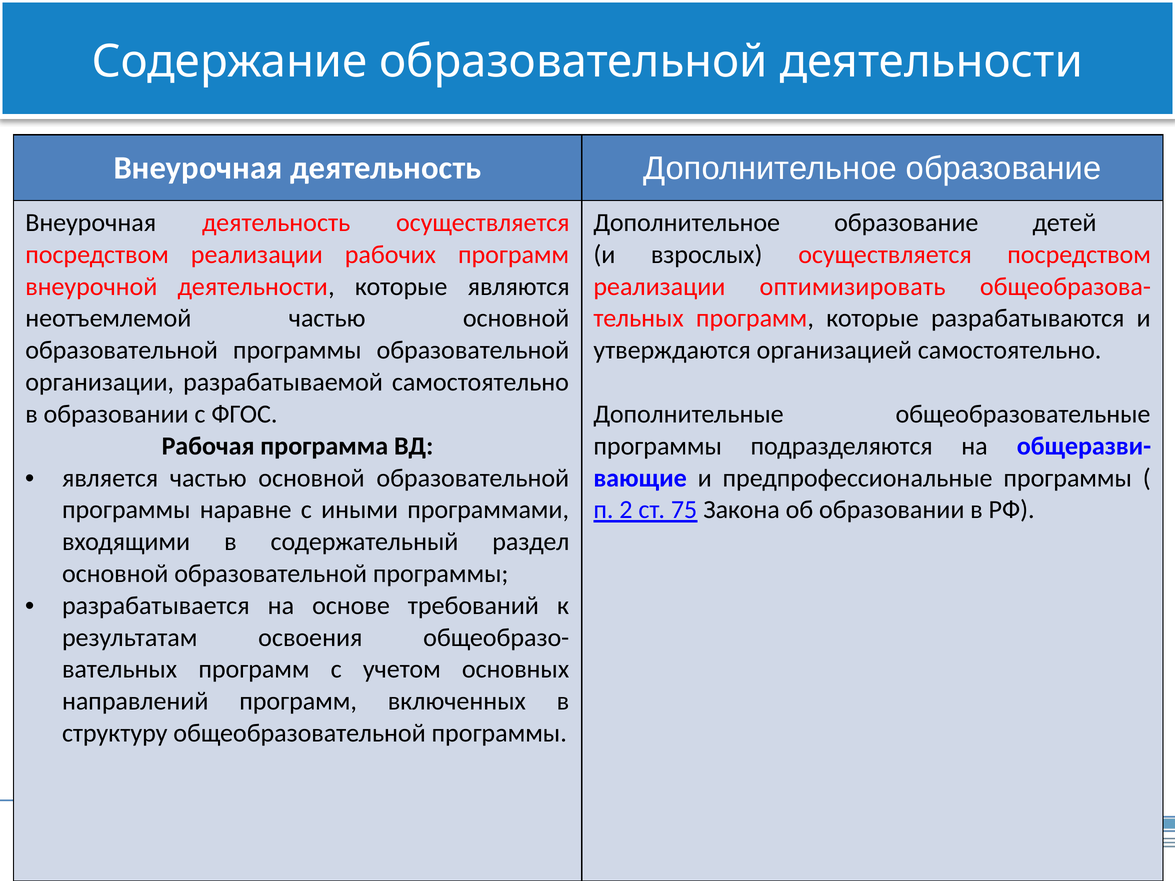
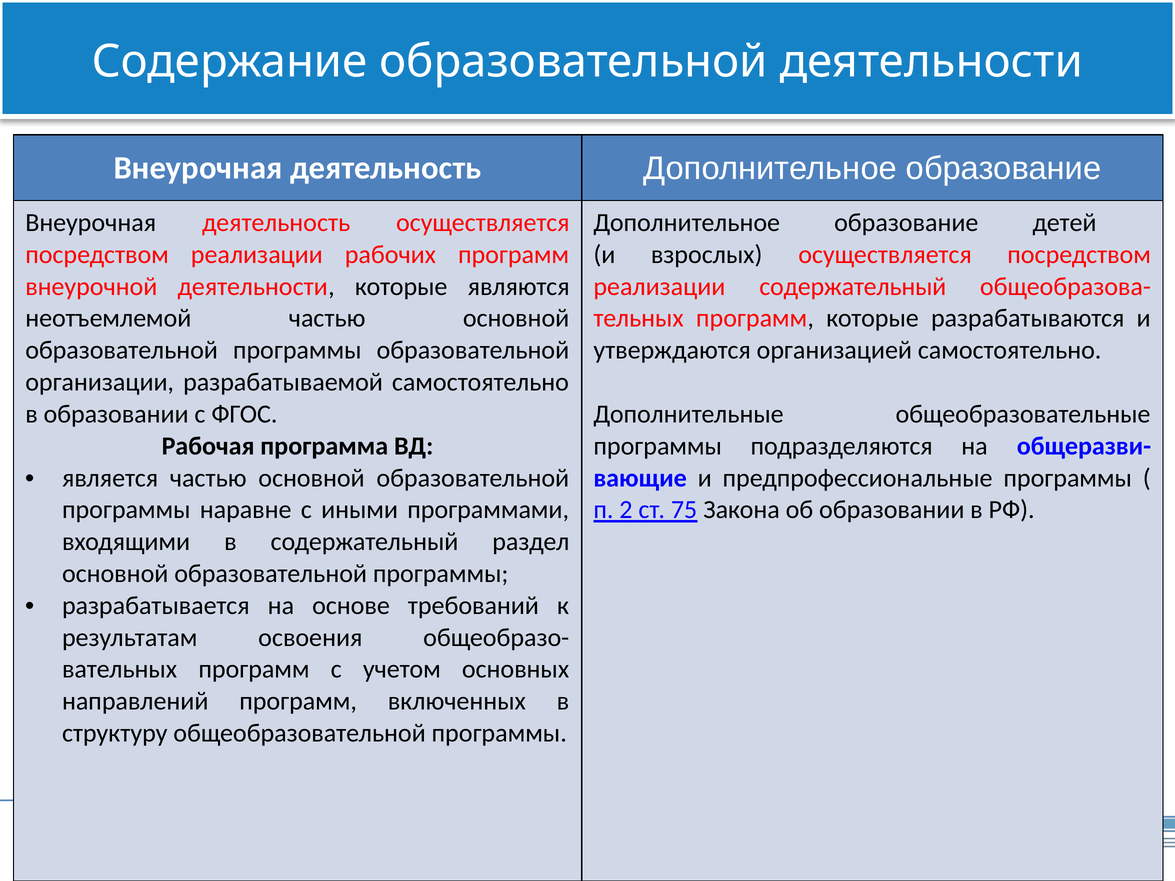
реализации оптимизировать: оптимизировать -> содержательный
